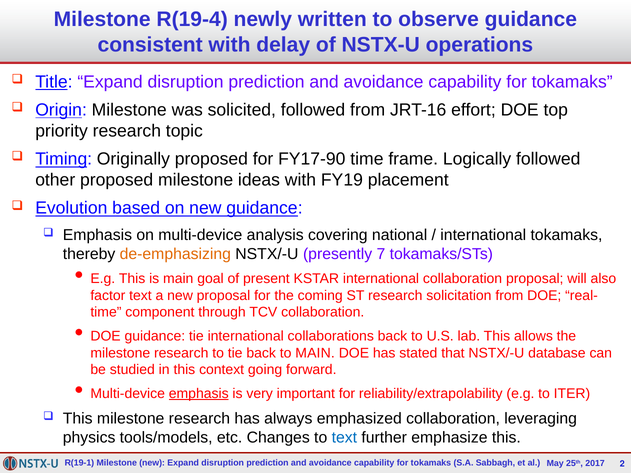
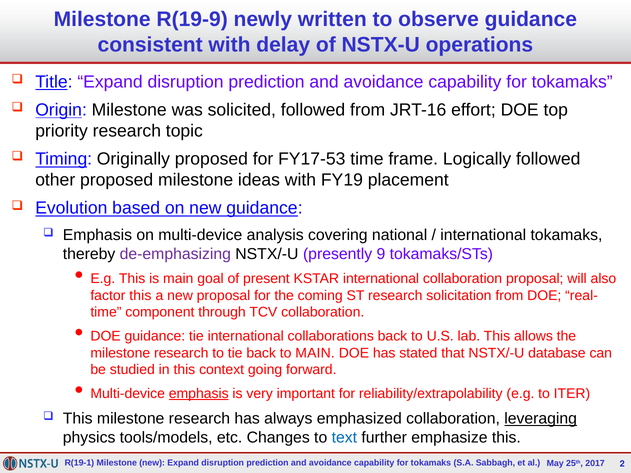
R(19-4: R(19-4 -> R(19-9
FY17-90: FY17-90 -> FY17-53
de-emphasizing colour: orange -> purple
7: 7 -> 9
factor text: text -> this
leveraging underline: none -> present
